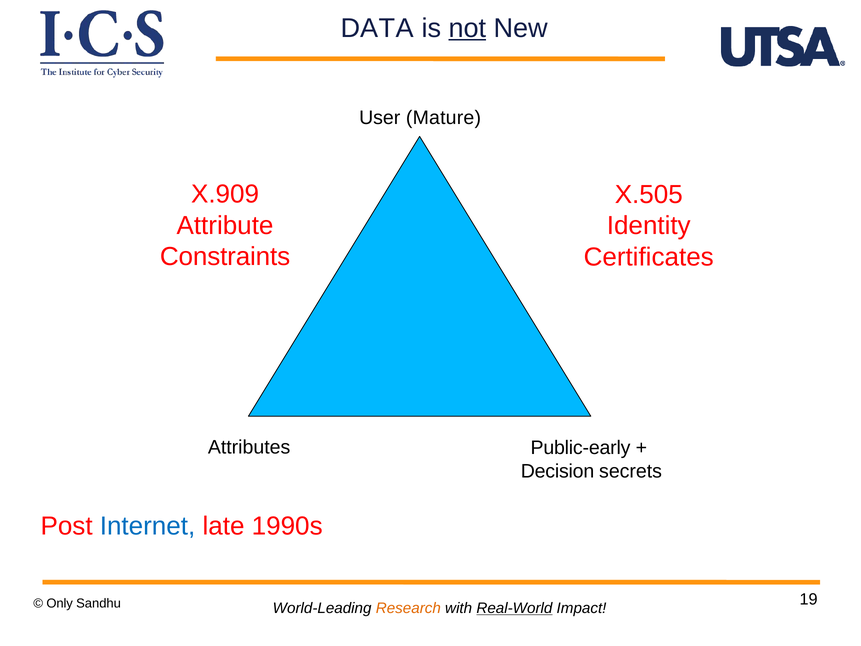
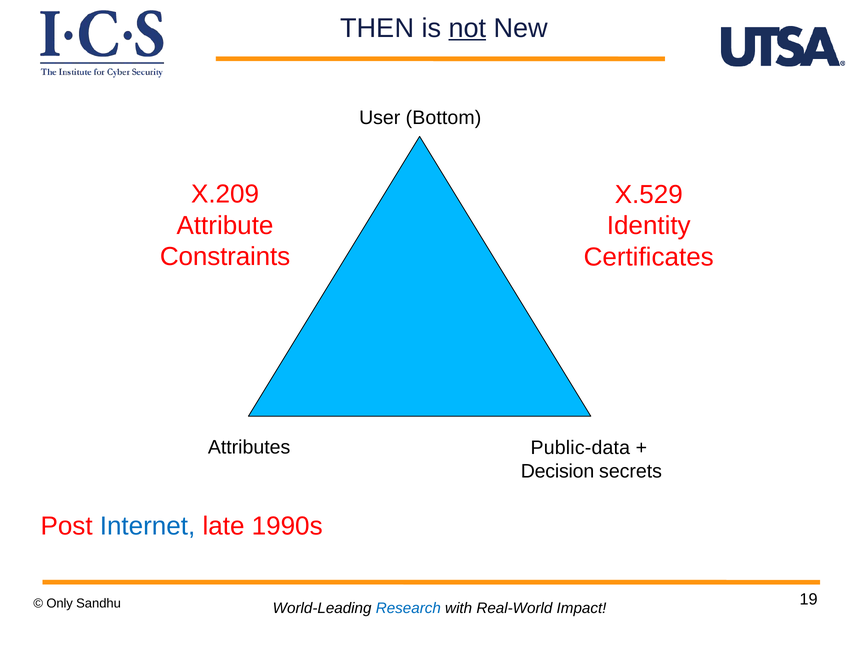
DATA: DATA -> THEN
Mature: Mature -> Bottom
X.909: X.909 -> X.209
X.505: X.505 -> X.529
Public-early: Public-early -> Public-data
Research colour: orange -> blue
Real-World underline: present -> none
